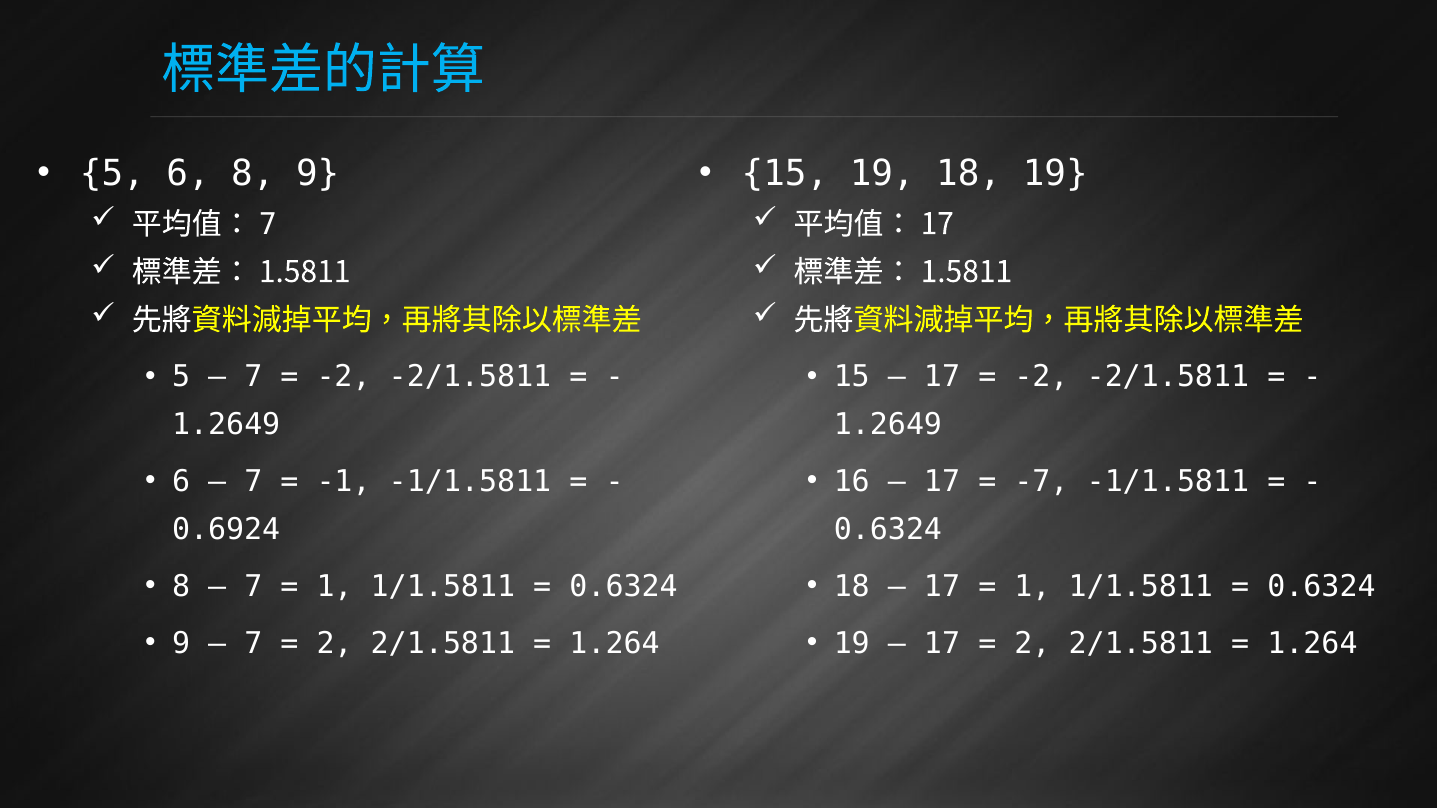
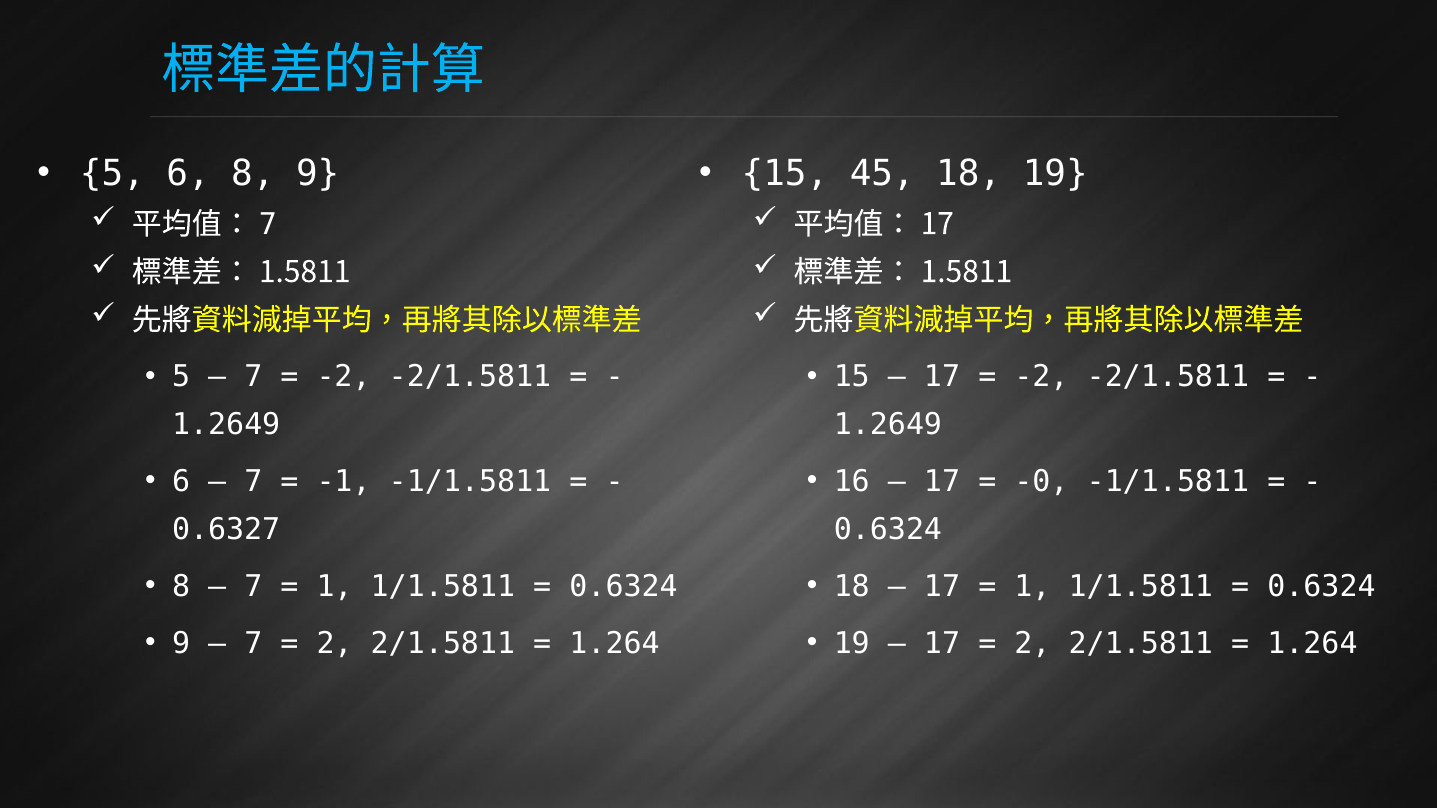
15 19: 19 -> 45
-7: -7 -> -0
0.6924: 0.6924 -> 0.6327
